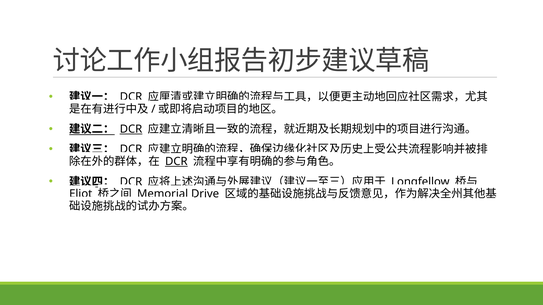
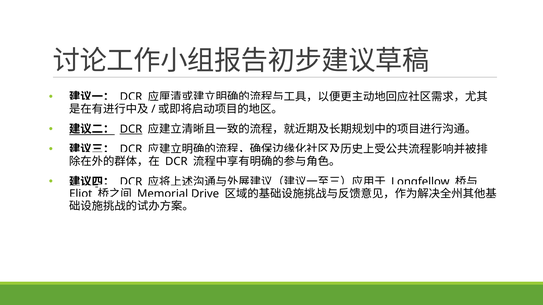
DCR at (176, 162) underline: present -> none
